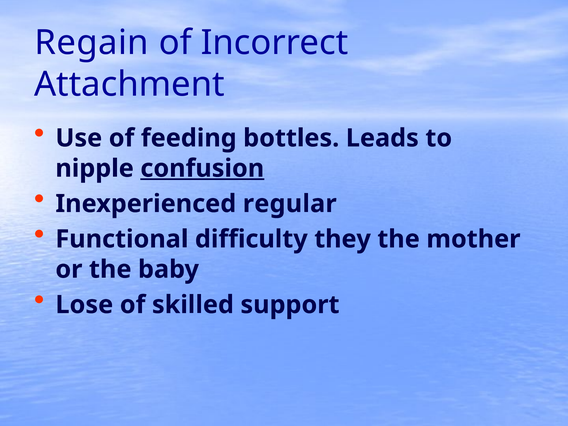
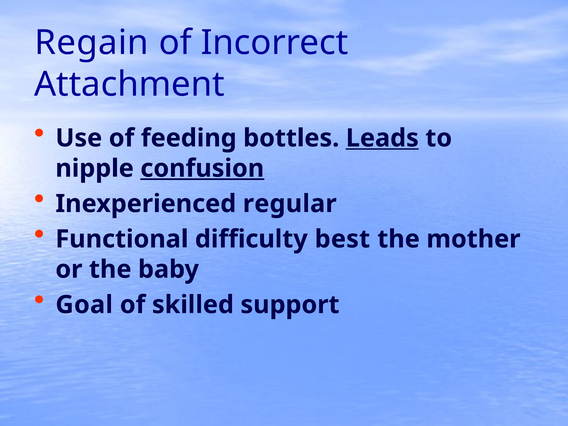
Leads underline: none -> present
they: they -> best
Lose: Lose -> Goal
